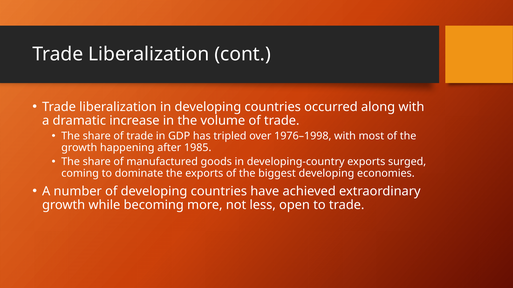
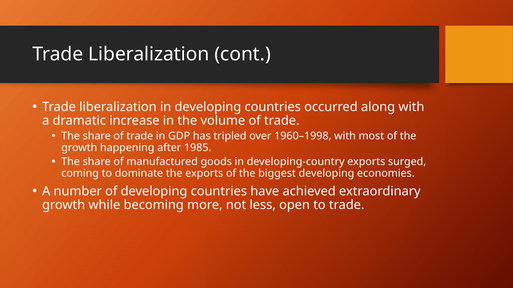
1976–1998: 1976–1998 -> 1960–1998
